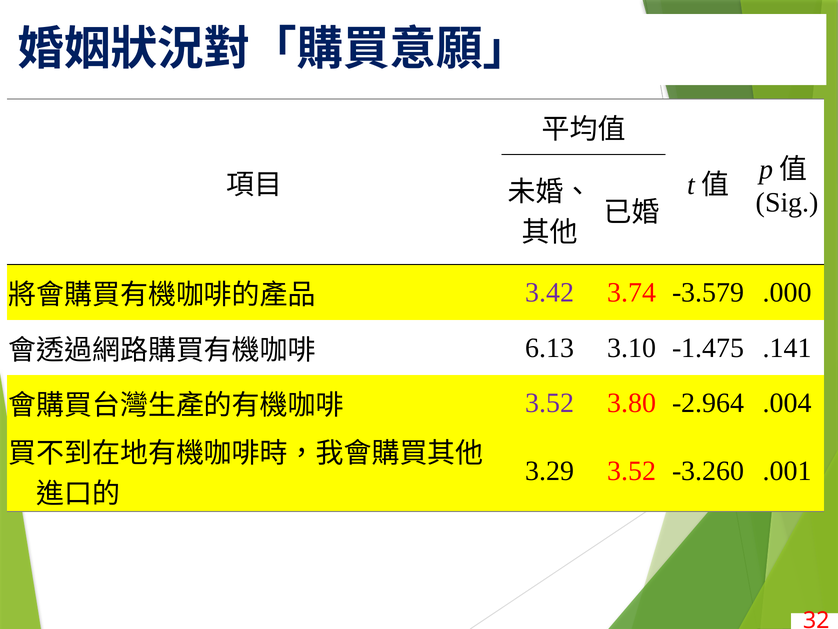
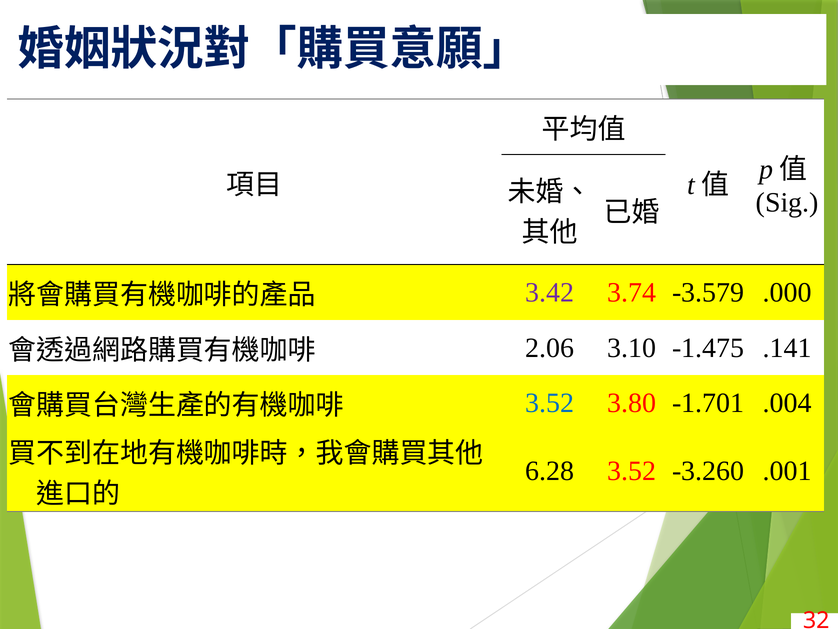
6.13: 6.13 -> 2.06
3.52 at (550, 403) colour: purple -> blue
-2.964: -2.964 -> -1.701
3.29: 3.29 -> 6.28
